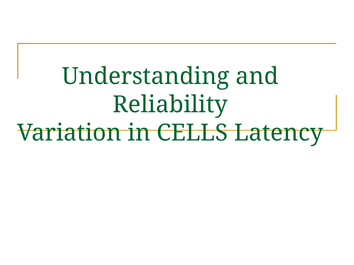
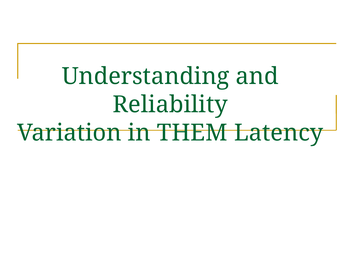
CELLS: CELLS -> THEM
